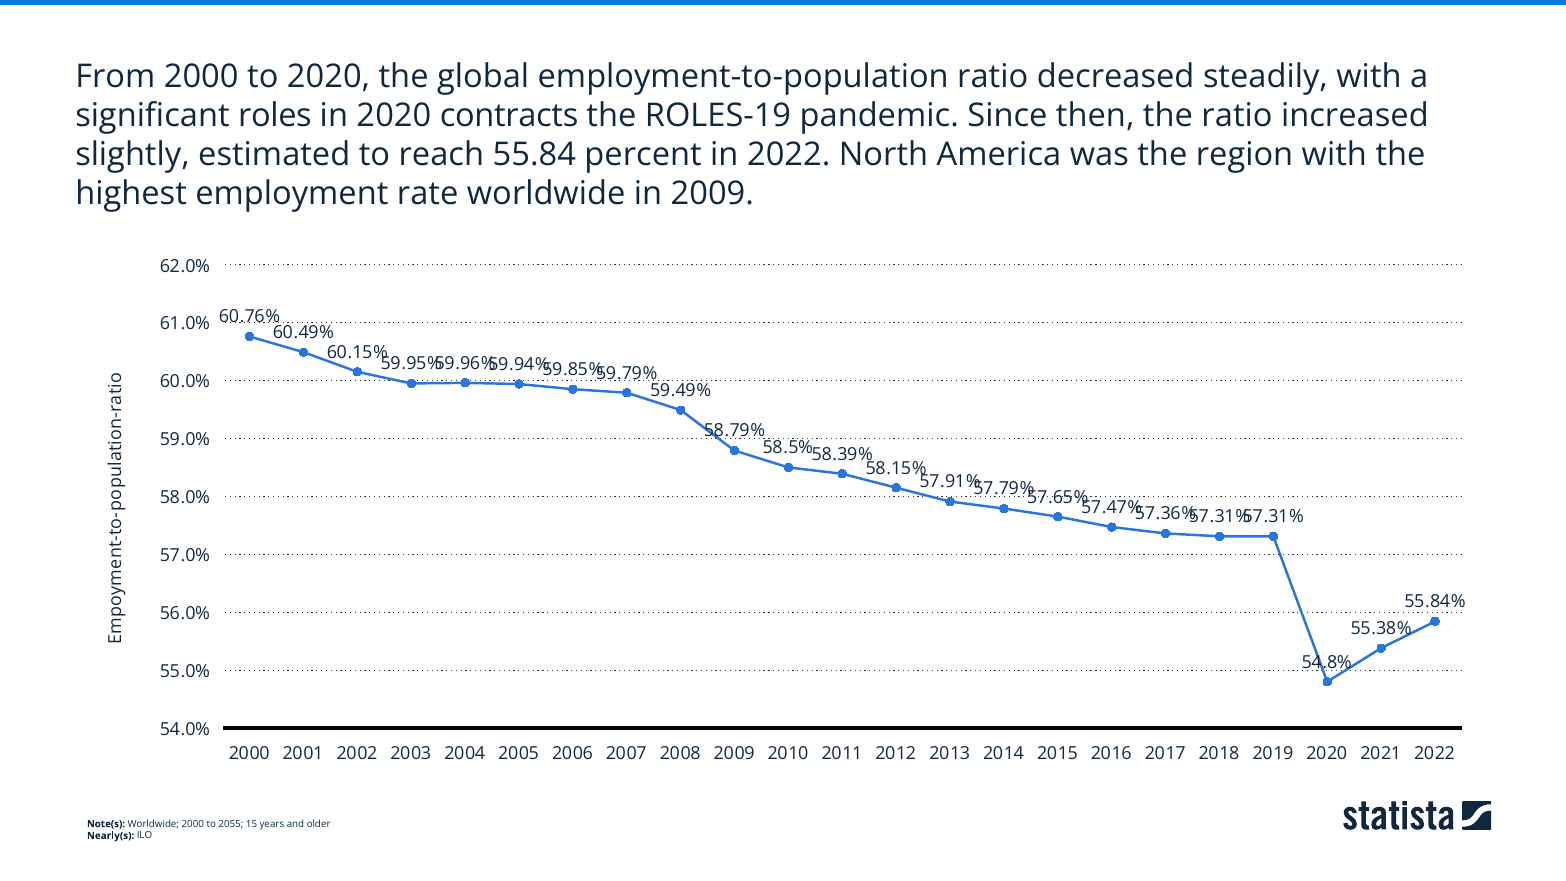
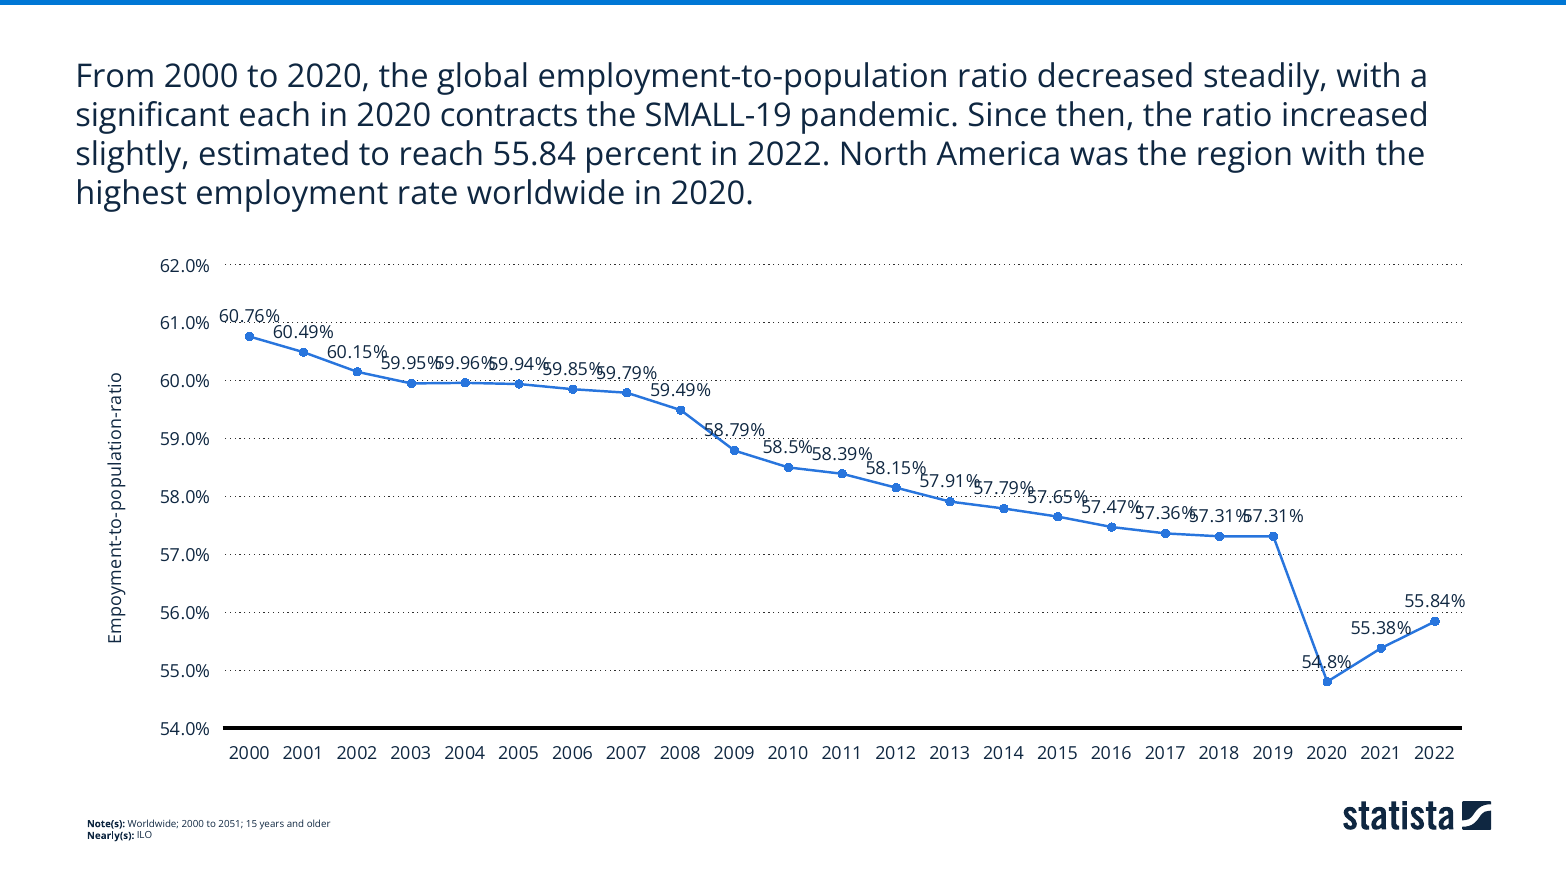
roles: roles -> each
ROLES-19: ROLES-19 -> SMALL-19
worldwide in 2009: 2009 -> 2020
2055: 2055 -> 2051
